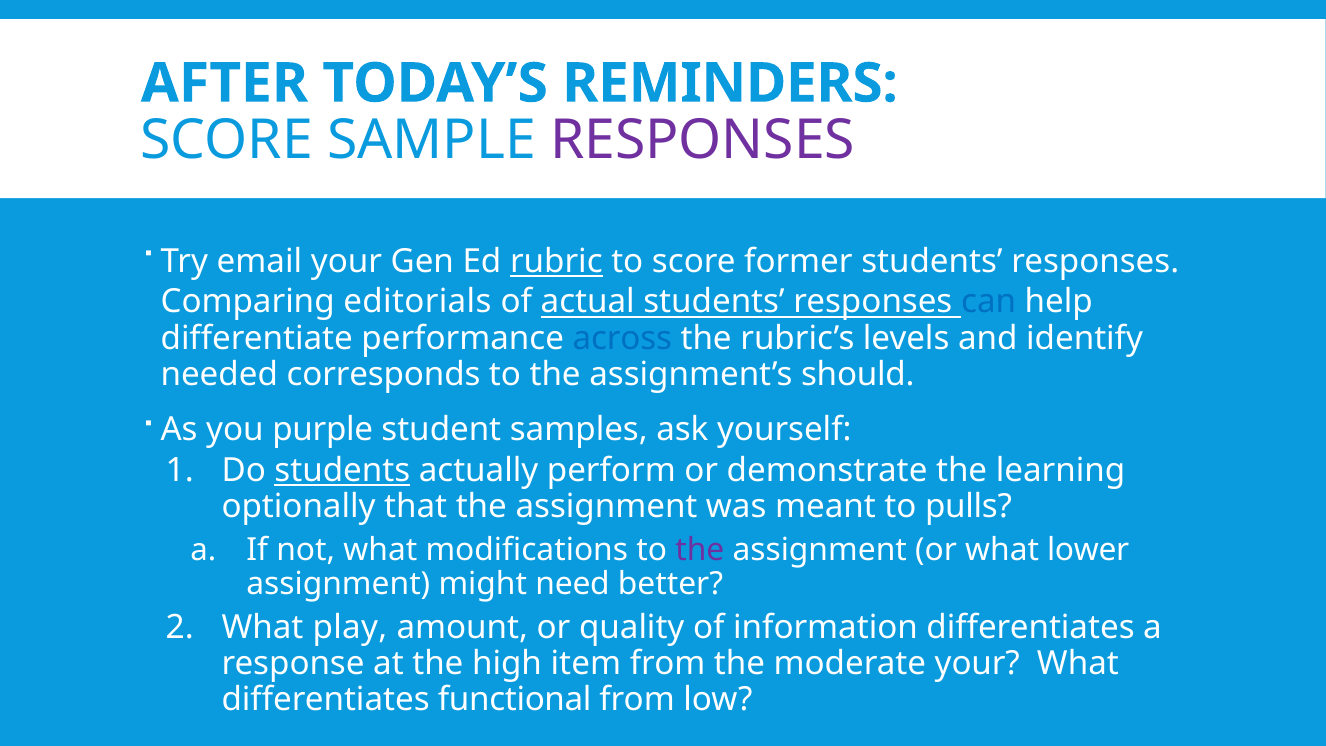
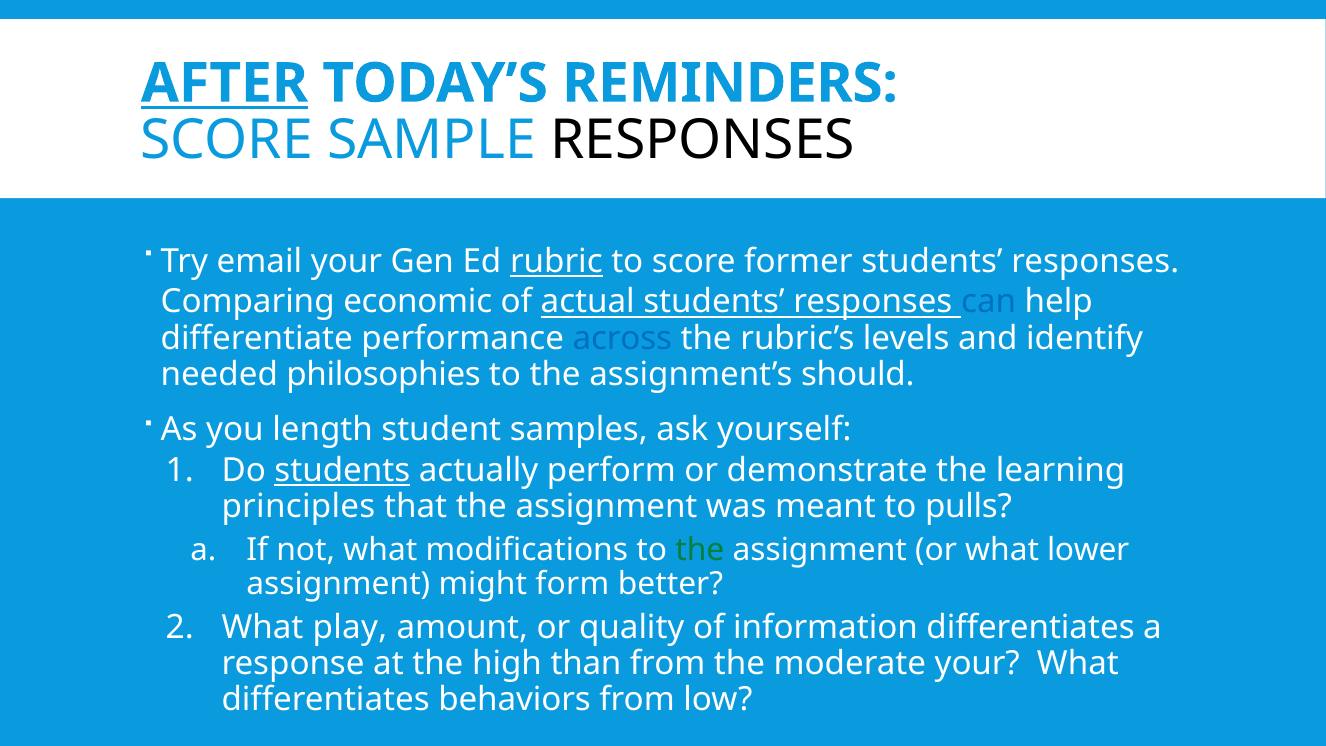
AFTER underline: none -> present
RESPONSES at (703, 140) colour: purple -> black
editorials: editorials -> economic
corresponds: corresponds -> philosophies
purple: purple -> length
optionally: optionally -> principles
the at (700, 550) colour: purple -> green
need: need -> form
item: item -> than
functional: functional -> behaviors
